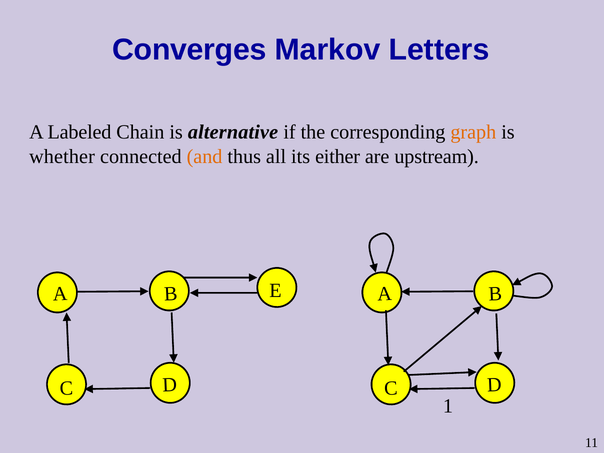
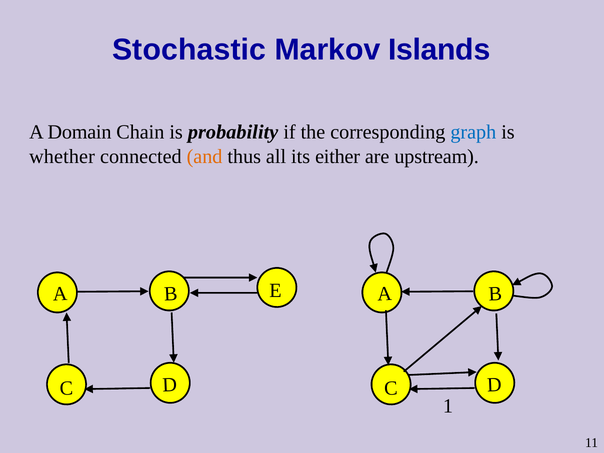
Converges: Converges -> Stochastic
Letters: Letters -> Islands
Labeled: Labeled -> Domain
alternative: alternative -> probability
graph colour: orange -> blue
